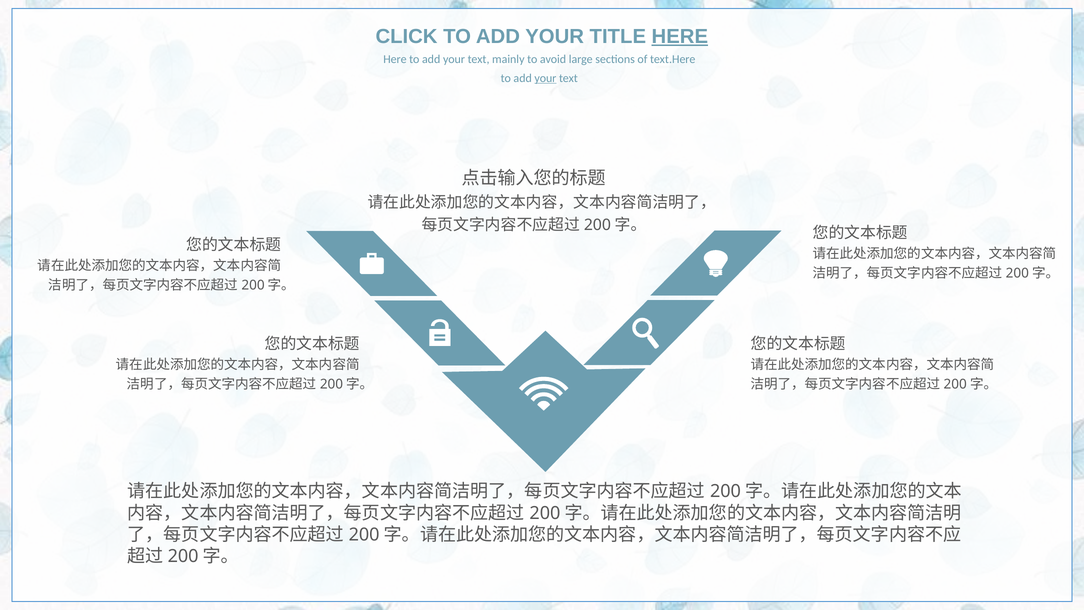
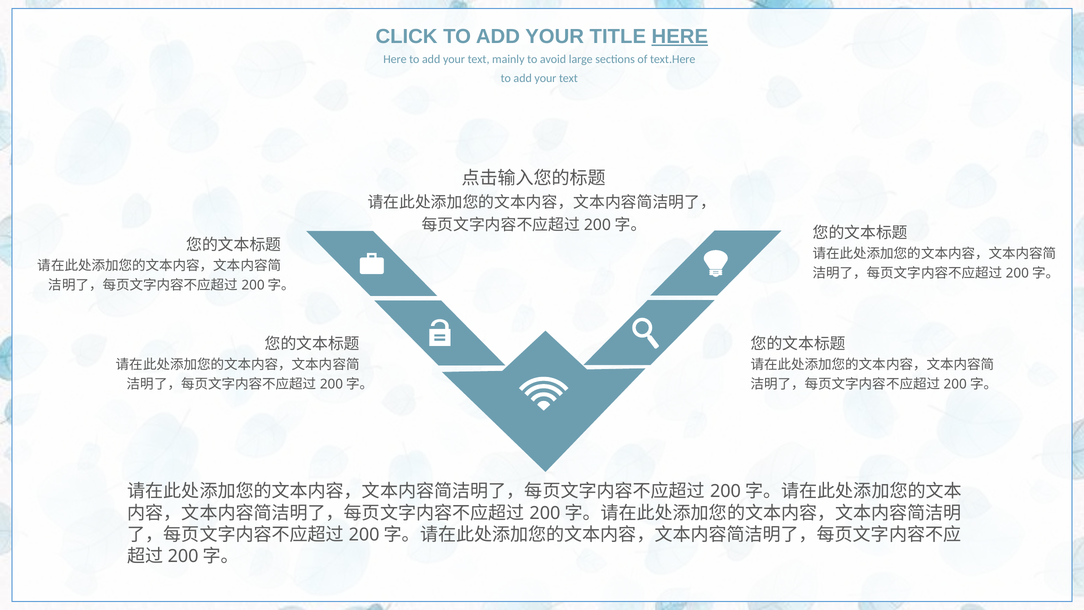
your at (545, 78) underline: present -> none
